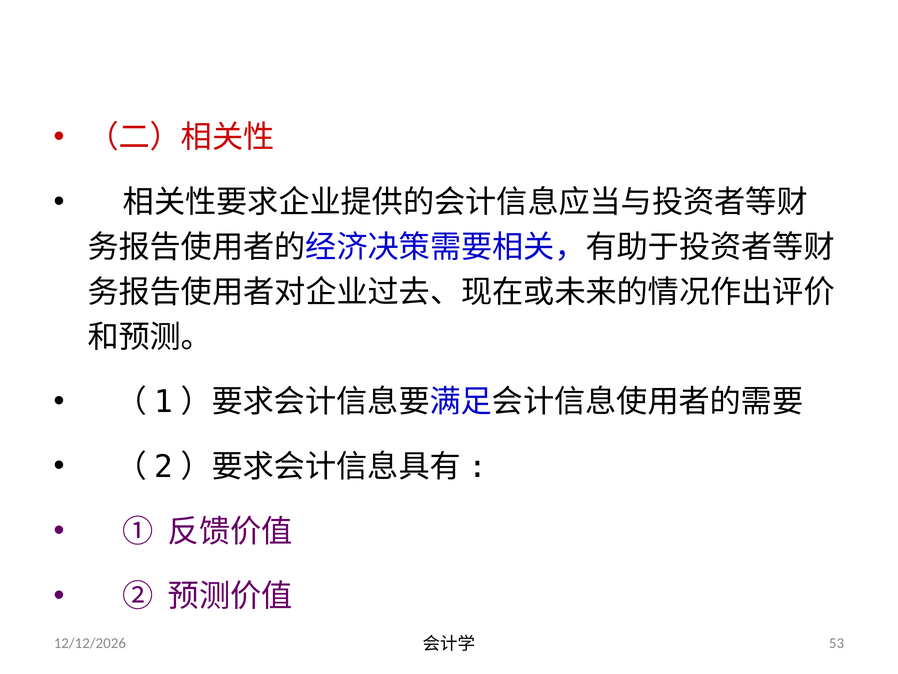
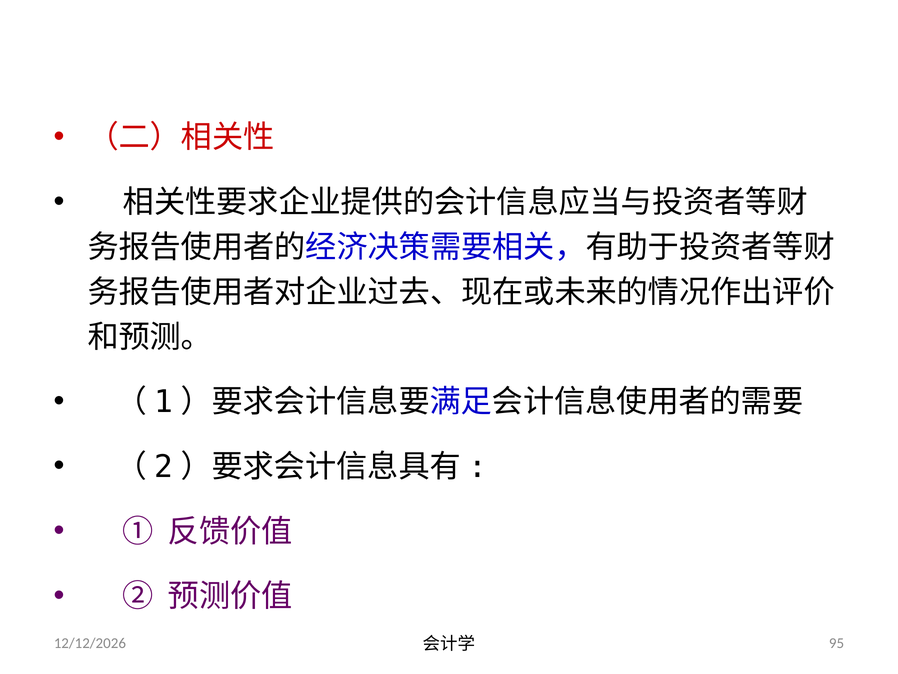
53: 53 -> 95
